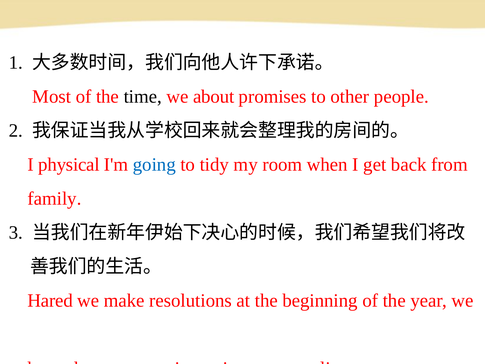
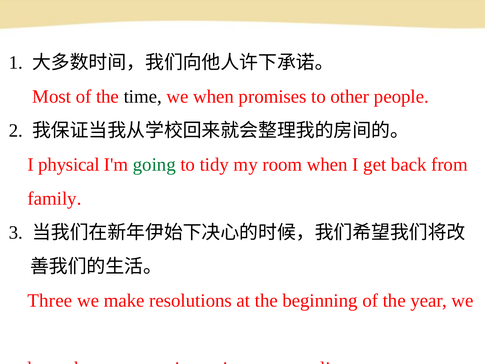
we about: about -> when
going at (154, 165) colour: blue -> green
Hared: Hared -> Three
